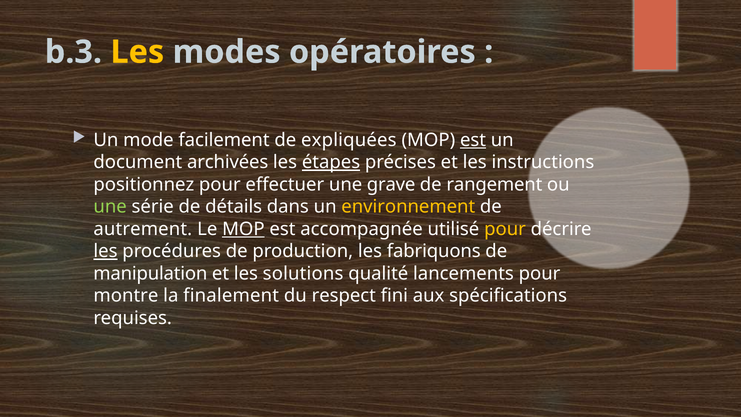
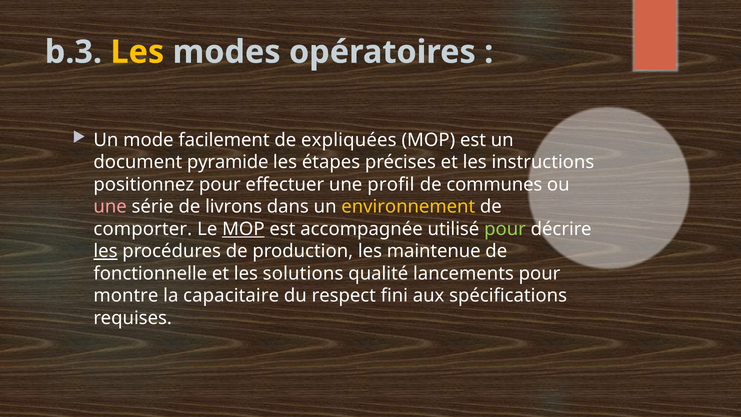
est at (473, 140) underline: present -> none
archivées: archivées -> pyramide
étapes underline: present -> none
grave: grave -> profil
rangement: rangement -> communes
une at (110, 207) colour: light green -> pink
détails: détails -> livrons
autrement: autrement -> comporter
pour at (505, 229) colour: yellow -> light green
fabriquons: fabriquons -> maintenue
manipulation: manipulation -> fonctionnelle
finalement: finalement -> capacitaire
